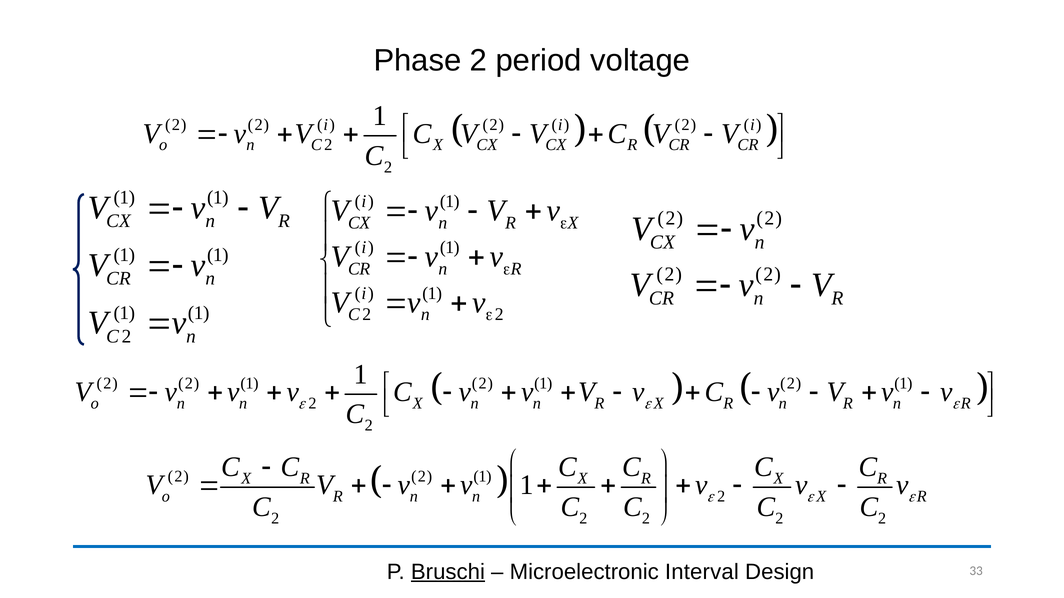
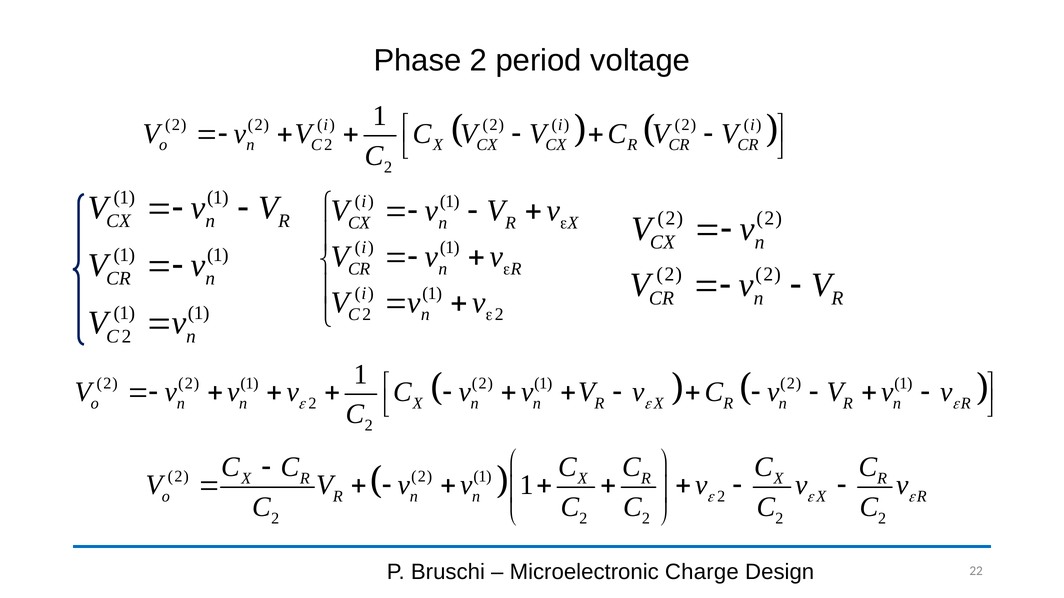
Bruschi underline: present -> none
Interval: Interval -> Charge
33: 33 -> 22
